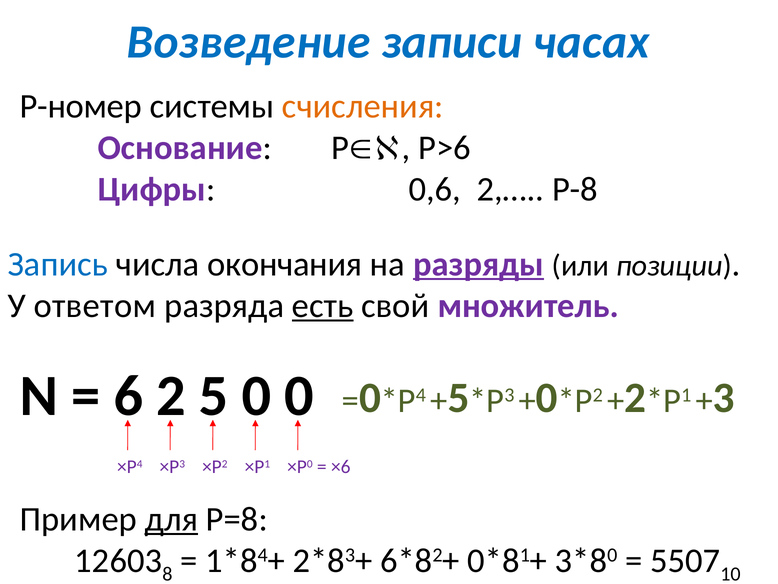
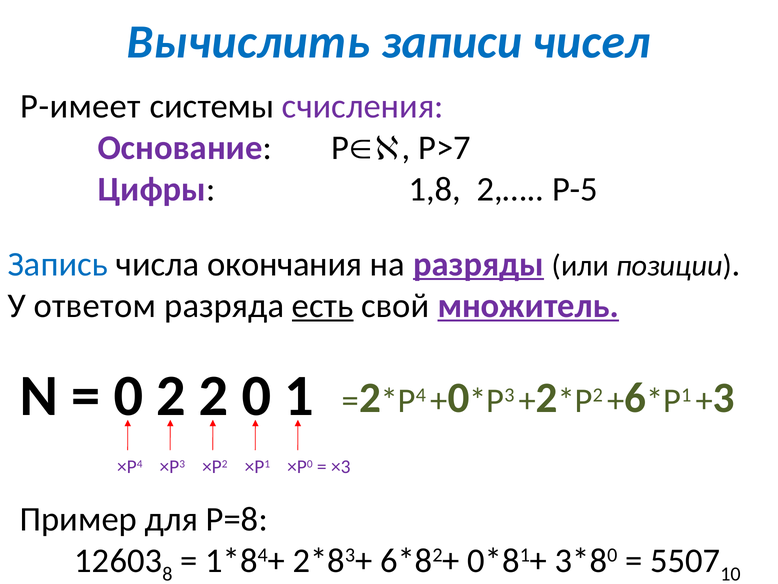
Возведение: Возведение -> Вычислить
часах: часах -> чисел
Р-номер: Р-номер -> Р-имеет
счисления colour: orange -> purple
P>6: P>6 -> P>7
0,6: 0,6 -> 1,8
Р-8: Р-8 -> Р-5
множитель underline: none -> present
6 at (128, 395): 6 -> 0
2 5: 5 -> 2
0 0: 0 -> 1
0 at (370, 397): 0 -> 2
5 at (458, 397): 5 -> 0
0 at (547, 397): 0 -> 2
2 at (635, 397): 2 -> 6
×6: ×6 -> ×3
для underline: present -> none
